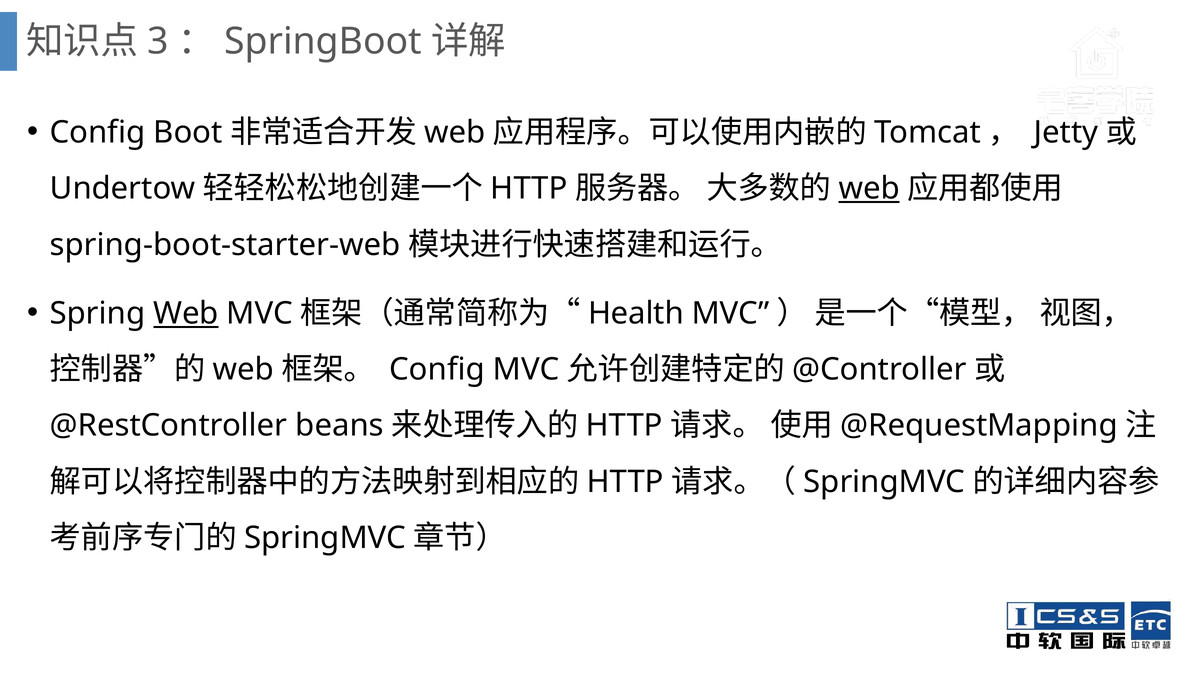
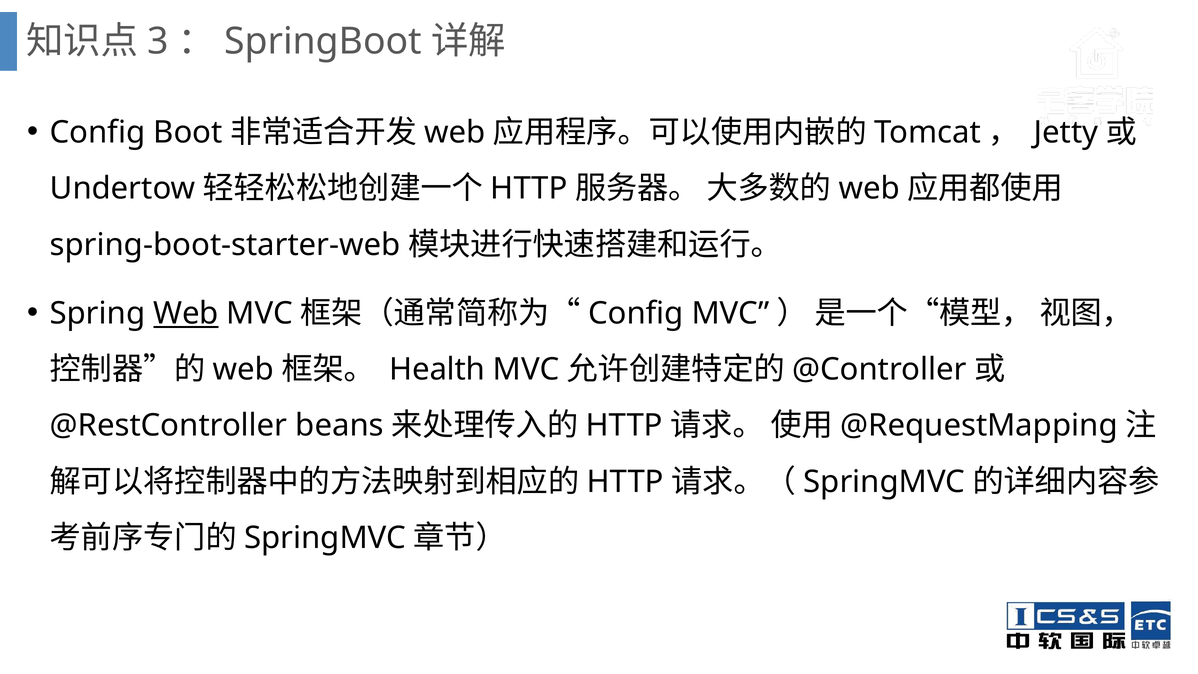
web at (869, 189) underline: present -> none
Health at (636, 313): Health -> Config
Config at (437, 369): Config -> Health
